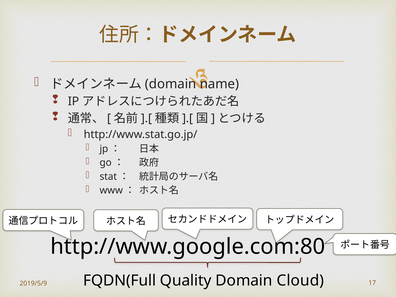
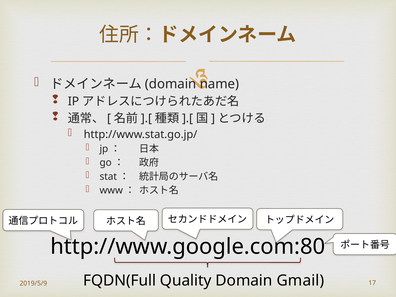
Cloud: Cloud -> Gmail
